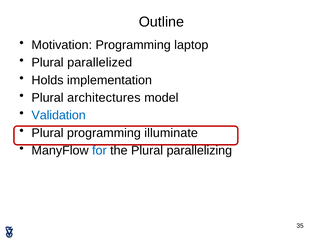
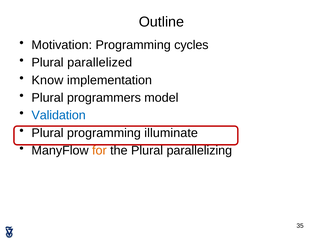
laptop: laptop -> cycles
Holds: Holds -> Know
architectures: architectures -> programmers
for colour: blue -> orange
